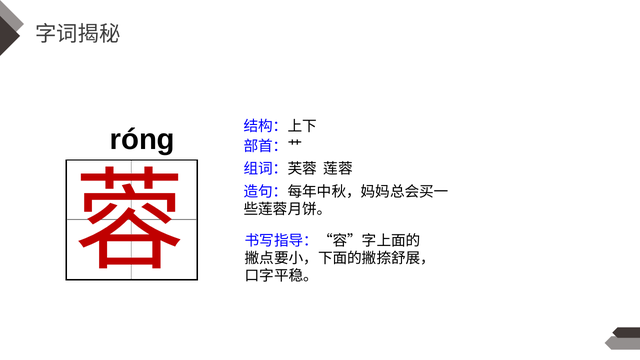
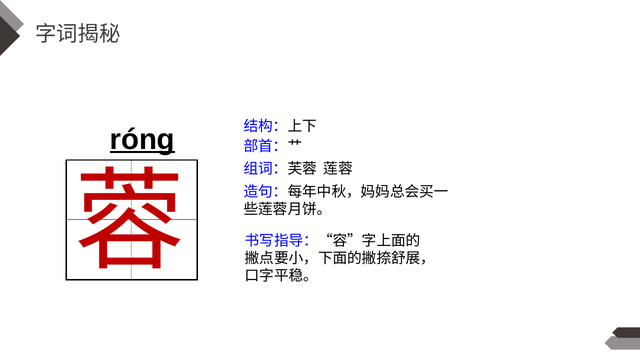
róng underline: none -> present
